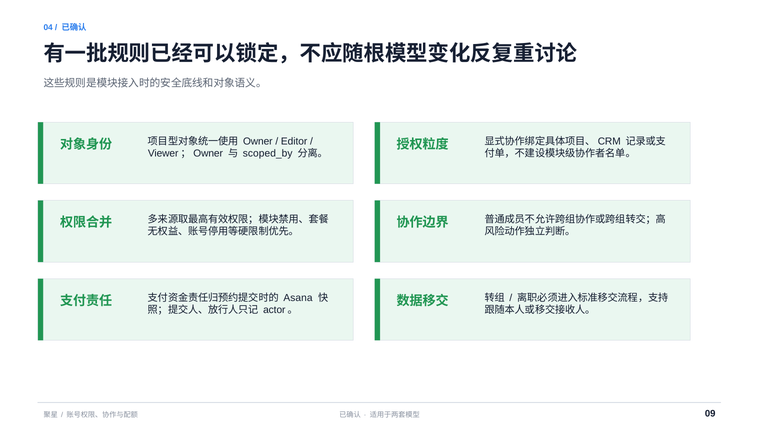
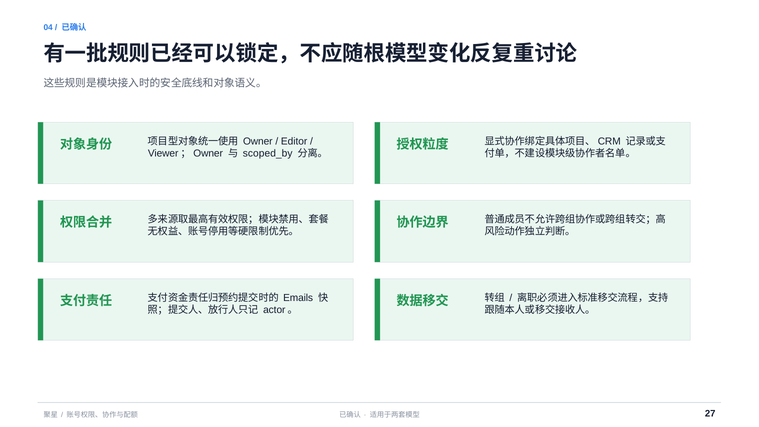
Asana: Asana -> Emails
09: 09 -> 27
